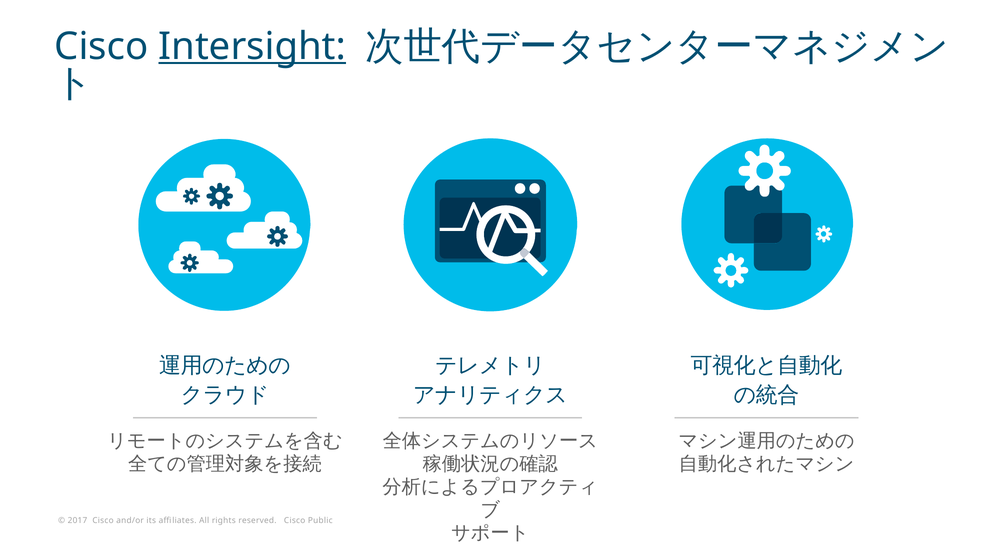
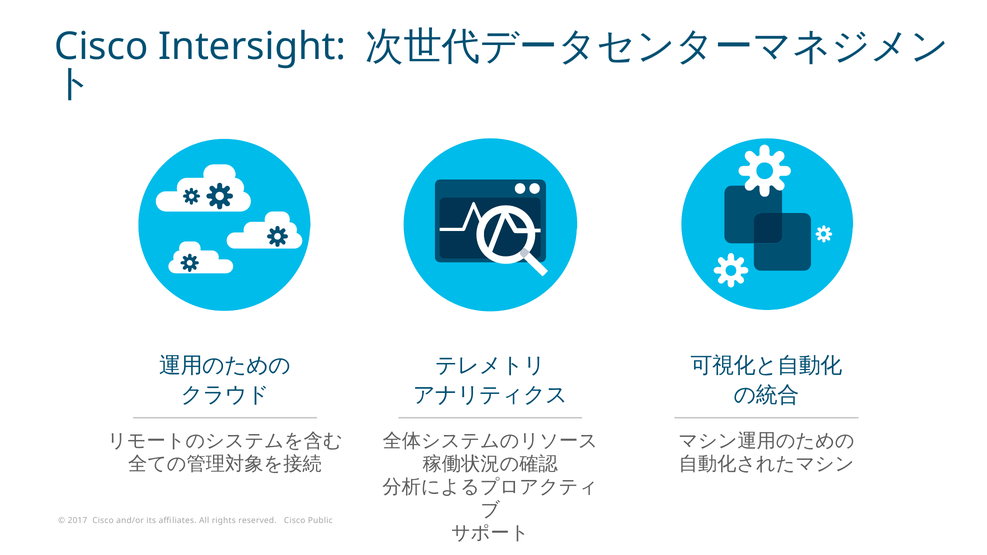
Intersight underline: present -> none
